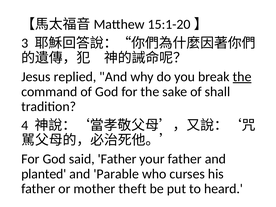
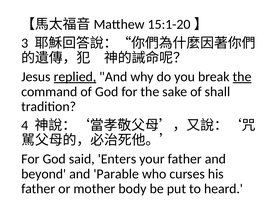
replied underline: none -> present
said Father: Father -> Enters
planted: planted -> beyond
theft: theft -> body
